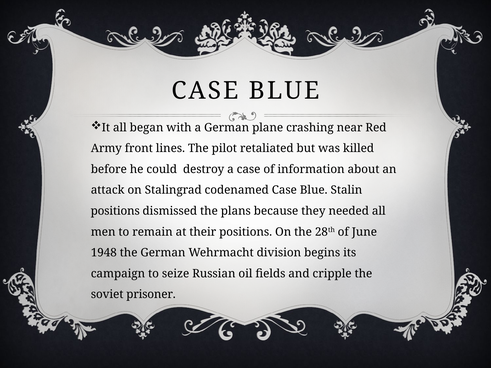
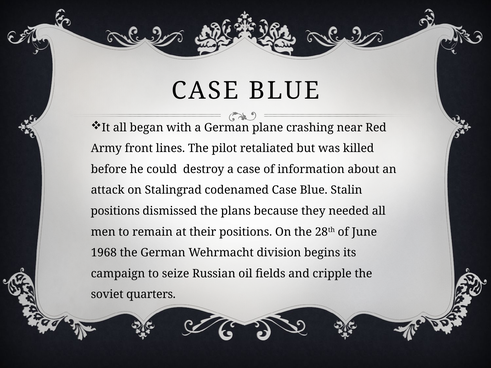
1948: 1948 -> 1968
prisoner: prisoner -> quarters
